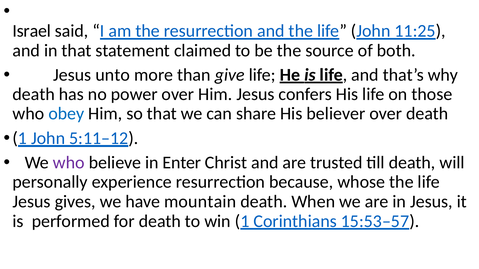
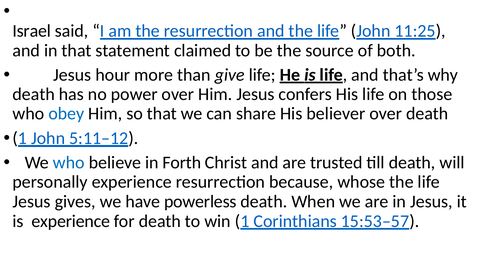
unto: unto -> hour
who at (69, 163) colour: purple -> blue
Enter: Enter -> Forth
mountain: mountain -> powerless
is performed: performed -> experience
